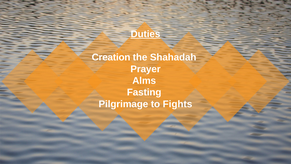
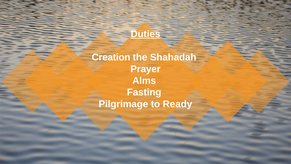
Fights: Fights -> Ready
